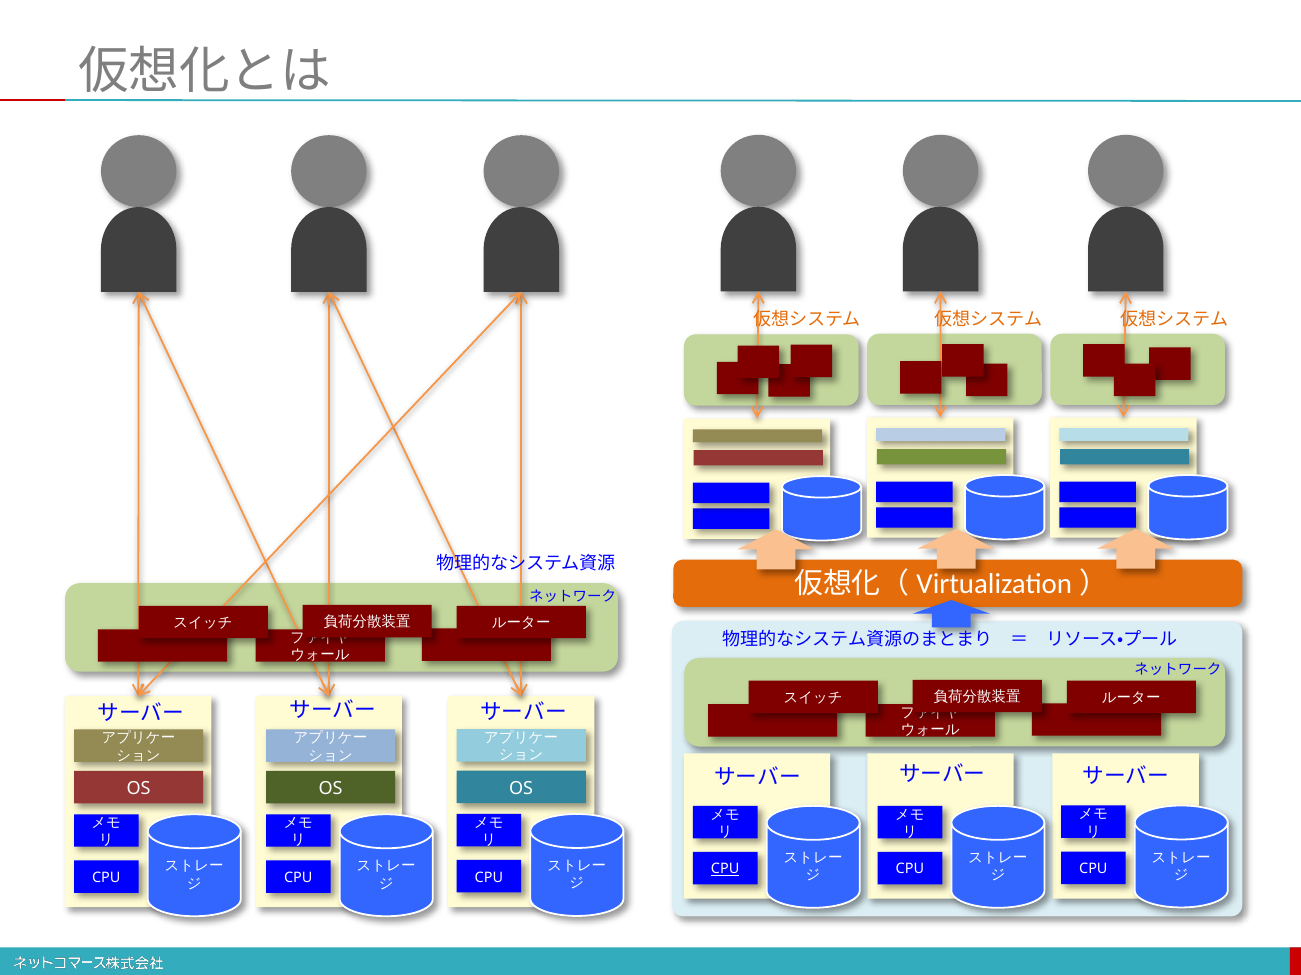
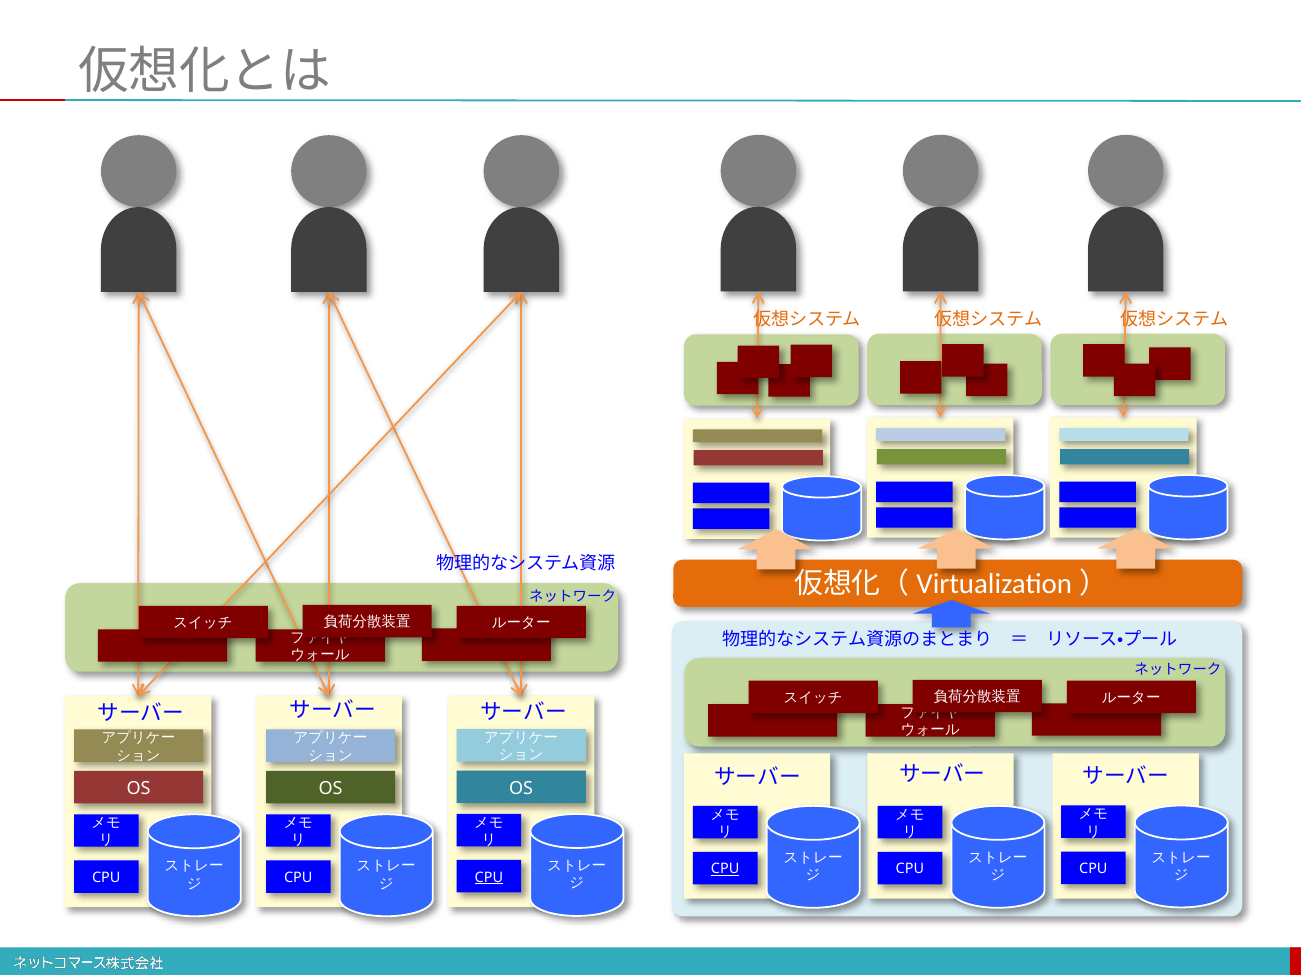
CPU at (489, 878) underline: none -> present
